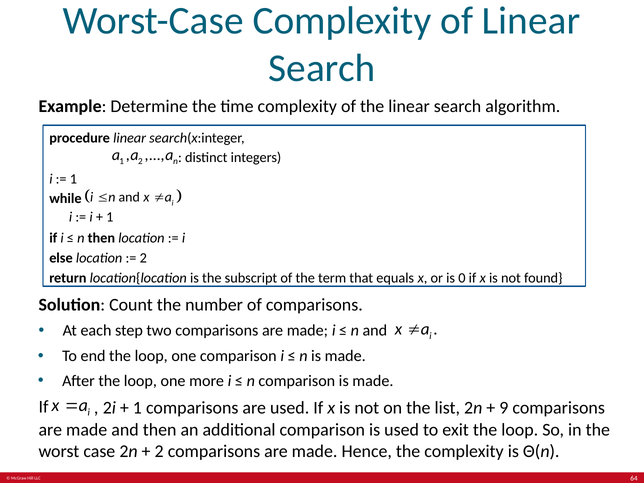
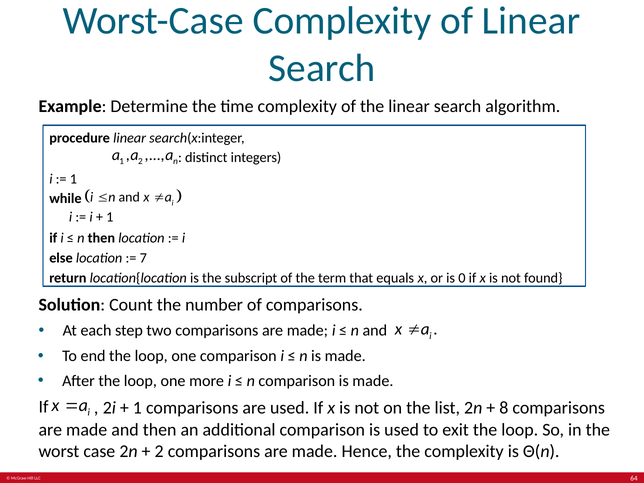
2 at (143, 258): 2 -> 7
9: 9 -> 8
